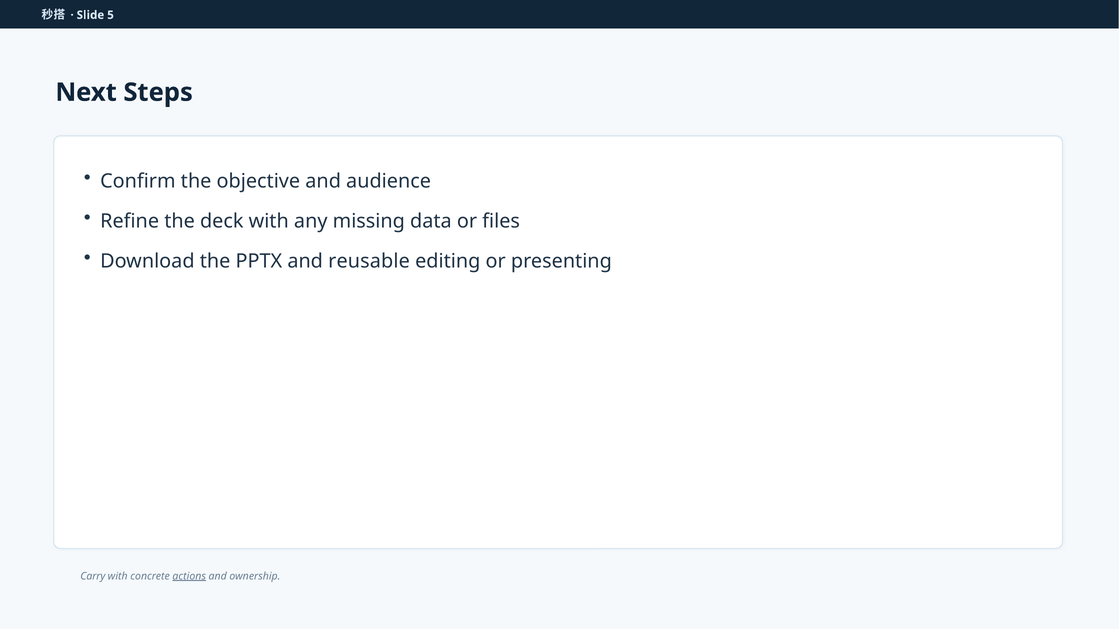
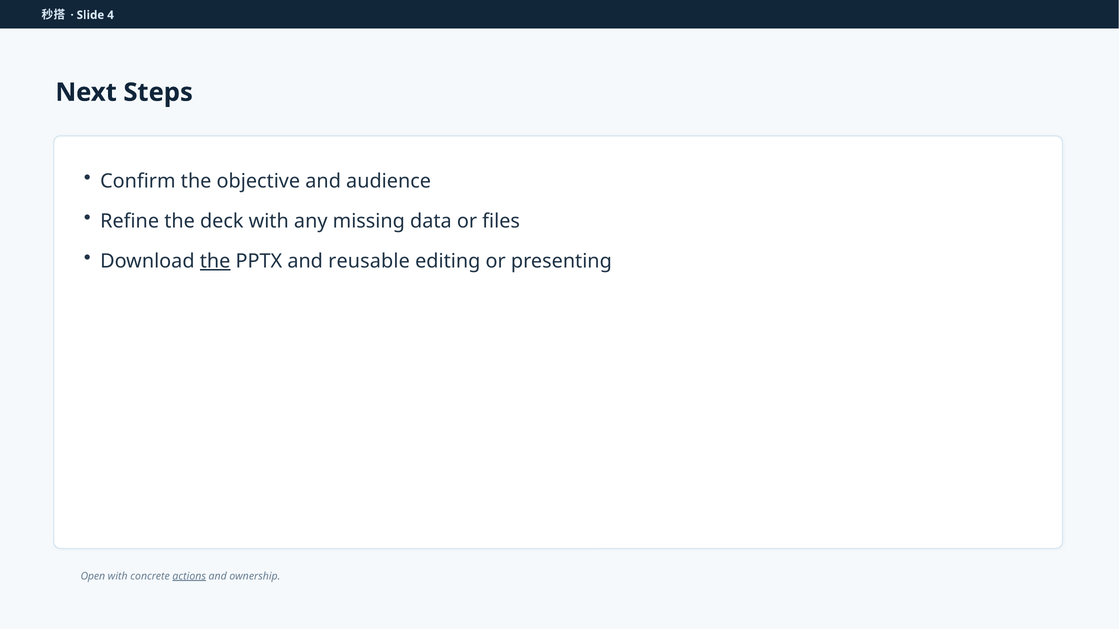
5: 5 -> 4
the at (215, 261) underline: none -> present
Carry: Carry -> Open
